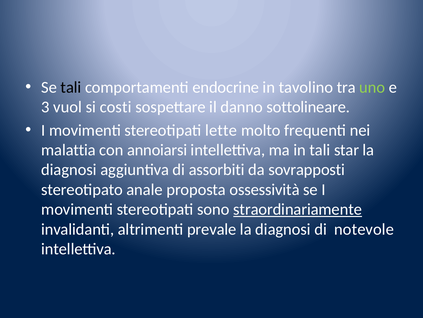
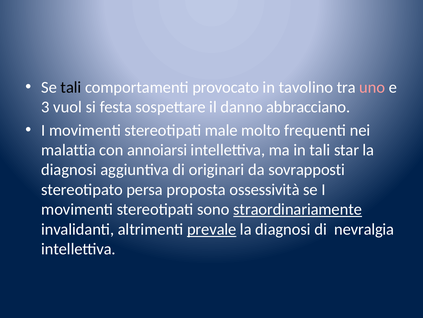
endocrine: endocrine -> provocato
uno colour: light green -> pink
costi: costi -> festa
sottolineare: sottolineare -> abbracciano
lette: lette -> male
assorbiti: assorbiti -> originari
anale: anale -> persa
prevale underline: none -> present
notevole: notevole -> nevralgia
